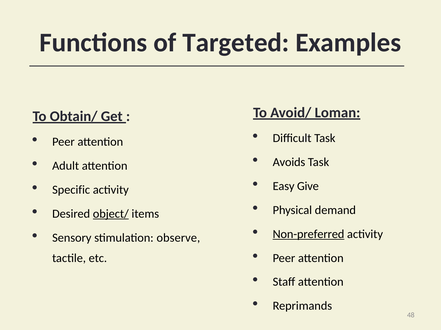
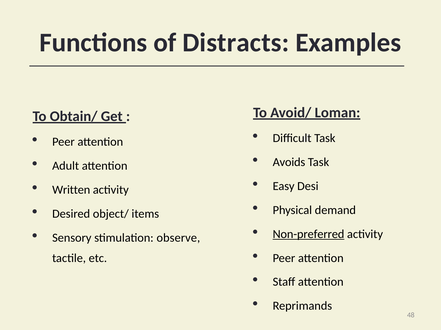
Targeted: Targeted -> Distracts
Give: Give -> Desi
Specific: Specific -> Written
object/ underline: present -> none
